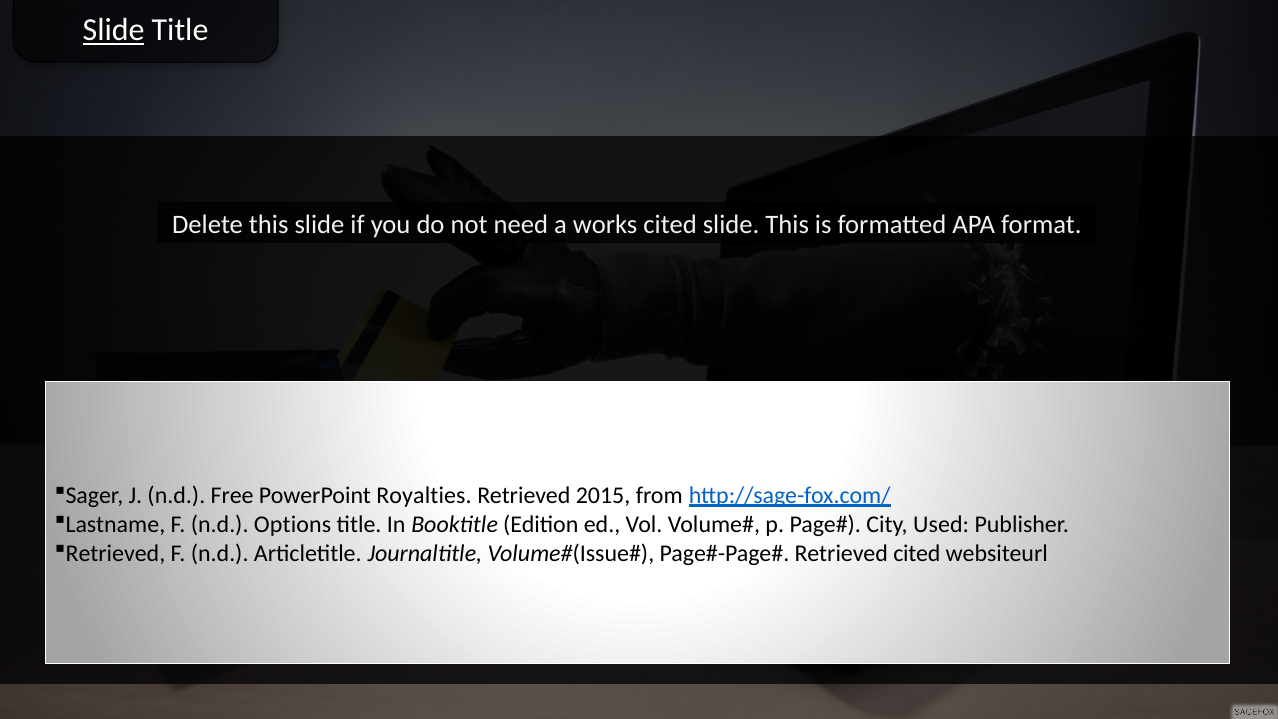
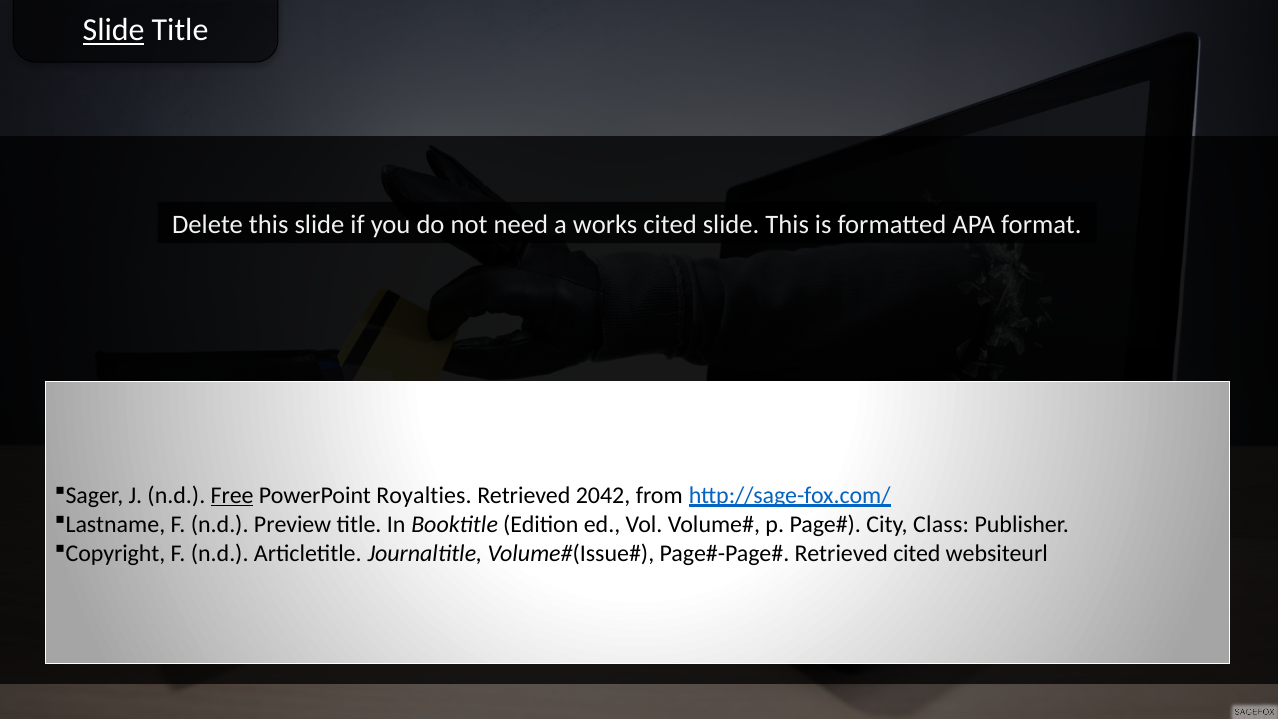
Free underline: none -> present
2015: 2015 -> 2042
Options: Options -> Preview
Used: Used -> Class
Retrieved at (115, 553): Retrieved -> Copyright
